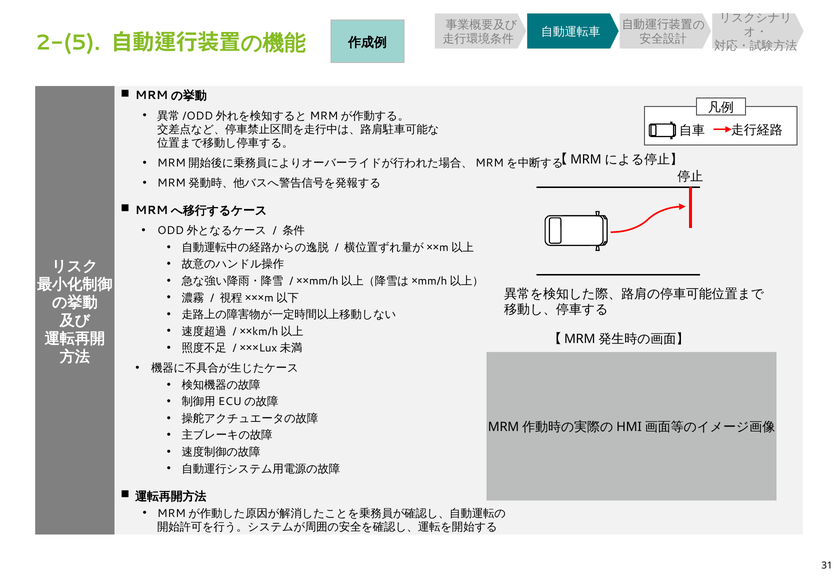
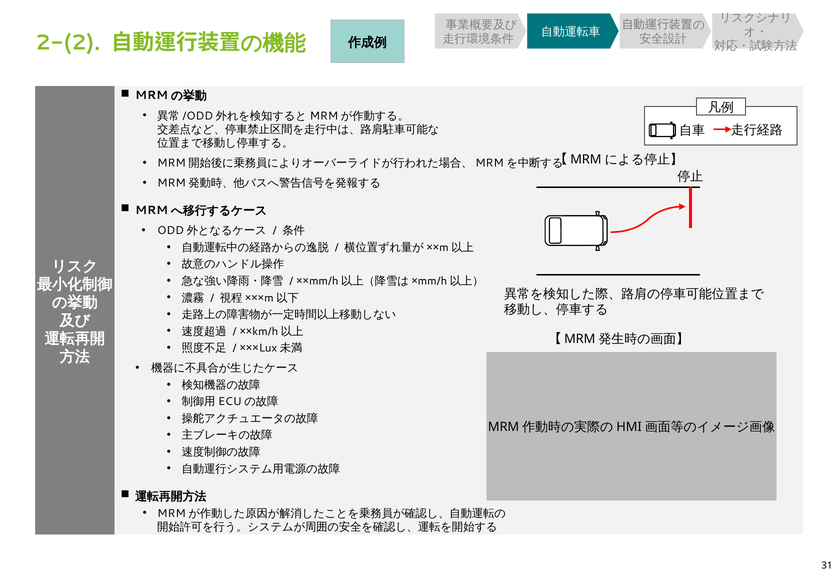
2-(5: 2-(5 -> 2-(2
